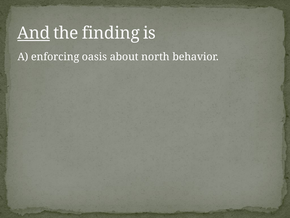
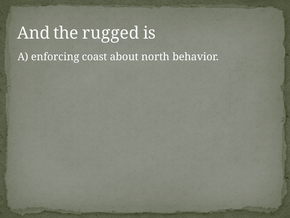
And underline: present -> none
finding: finding -> rugged
oasis: oasis -> coast
